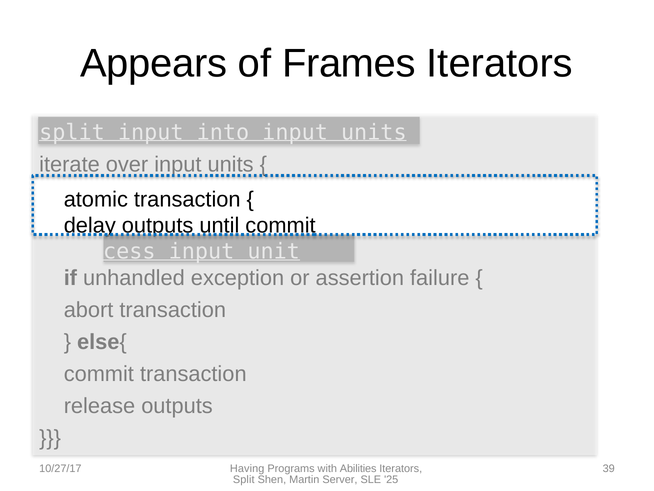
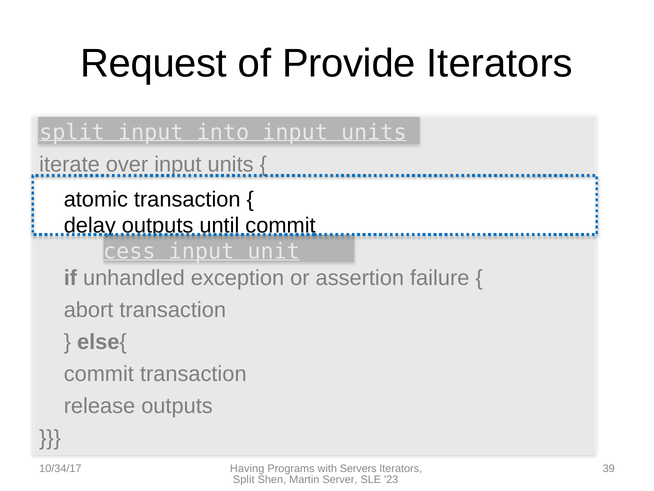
Appears: Appears -> Request
Frames: Frames -> Provide
10/27/17: 10/27/17 -> 10/34/17
Abilities: Abilities -> Servers
25: 25 -> 23
